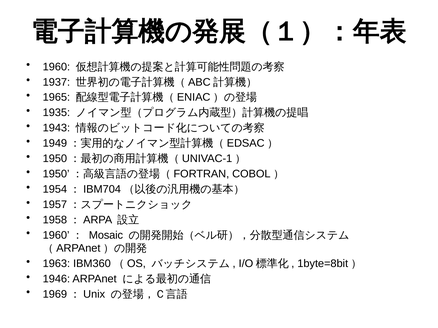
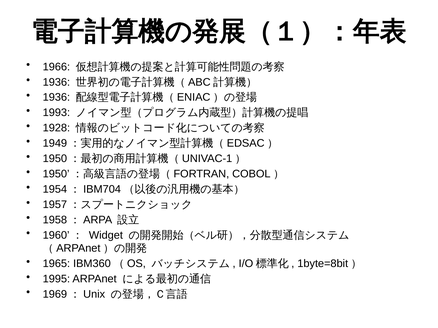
1960: 1960 -> 1966
1937 at (56, 82): 1937 -> 1936
1965 at (56, 98): 1965 -> 1936
1935: 1935 -> 1993
1943: 1943 -> 1928
Mosaic: Mosaic -> Widget
1963: 1963 -> 1965
1946: 1946 -> 1995
